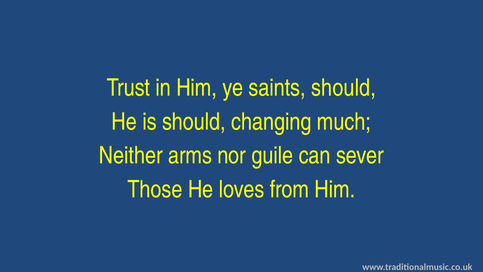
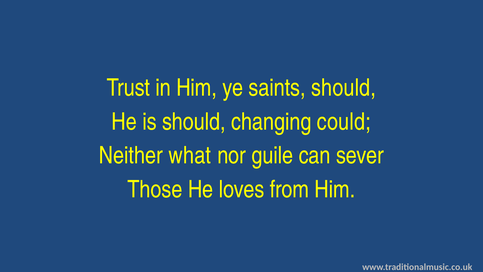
much: much -> could
arms: arms -> what
